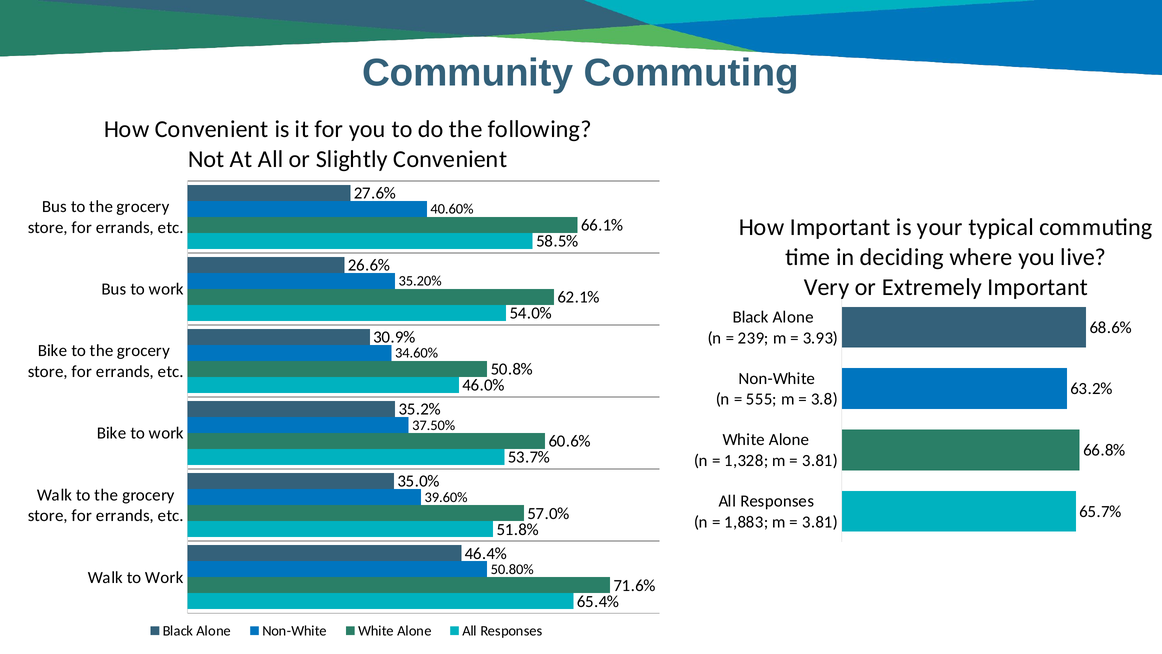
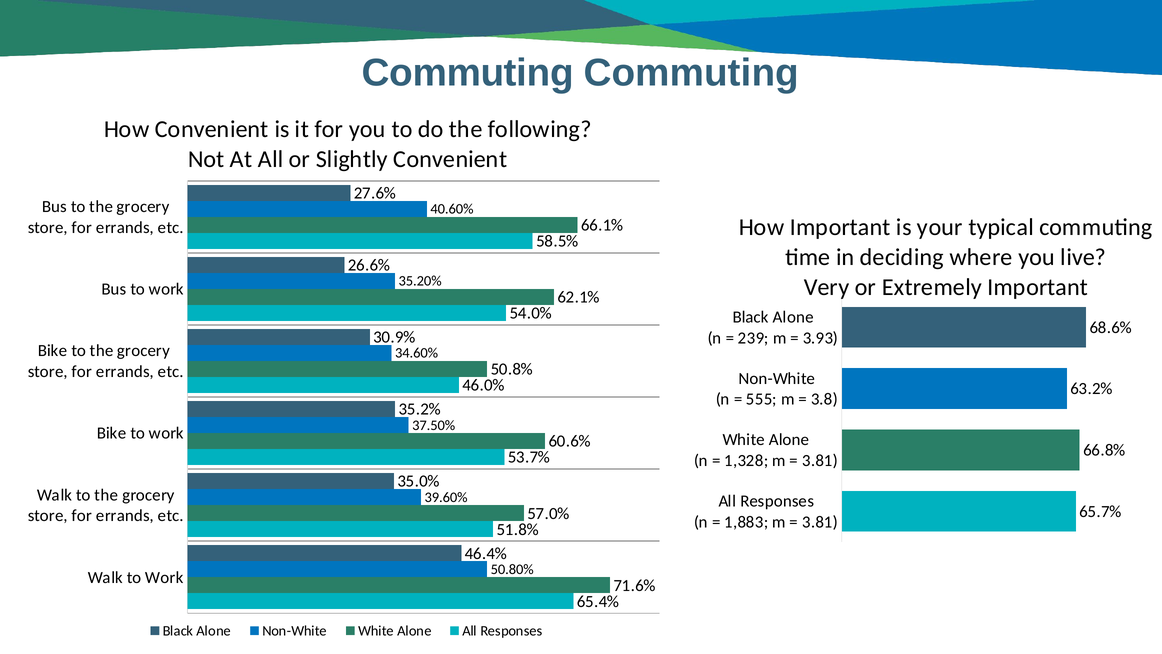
Community at (468, 73): Community -> Commuting
